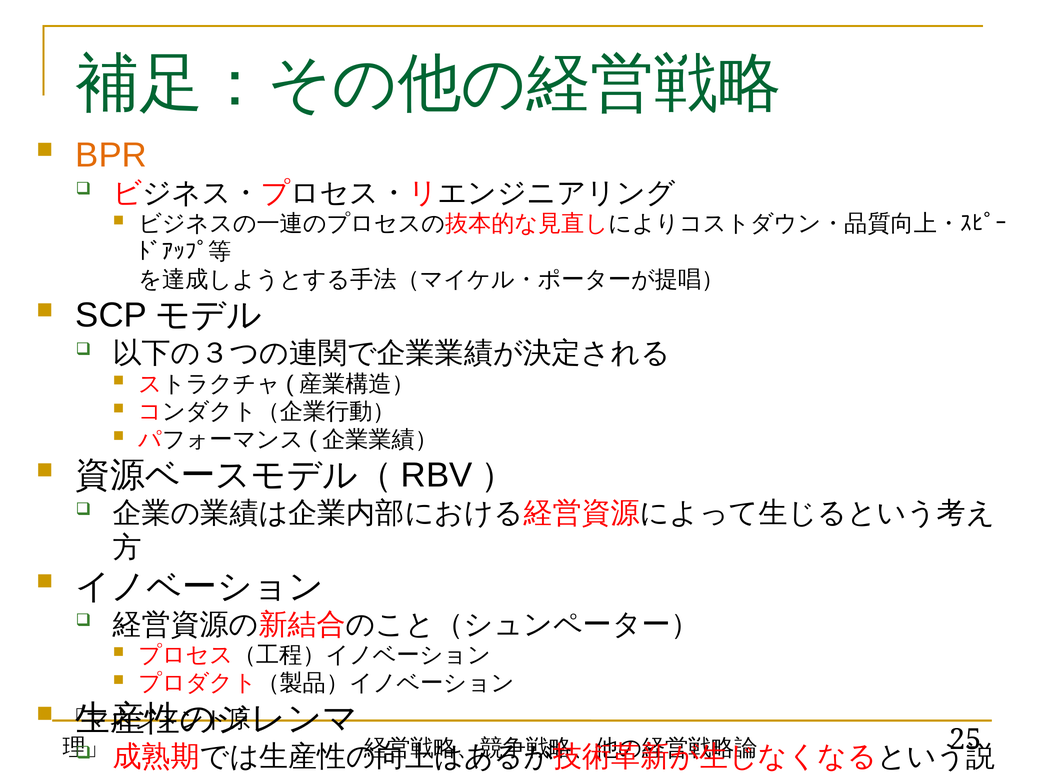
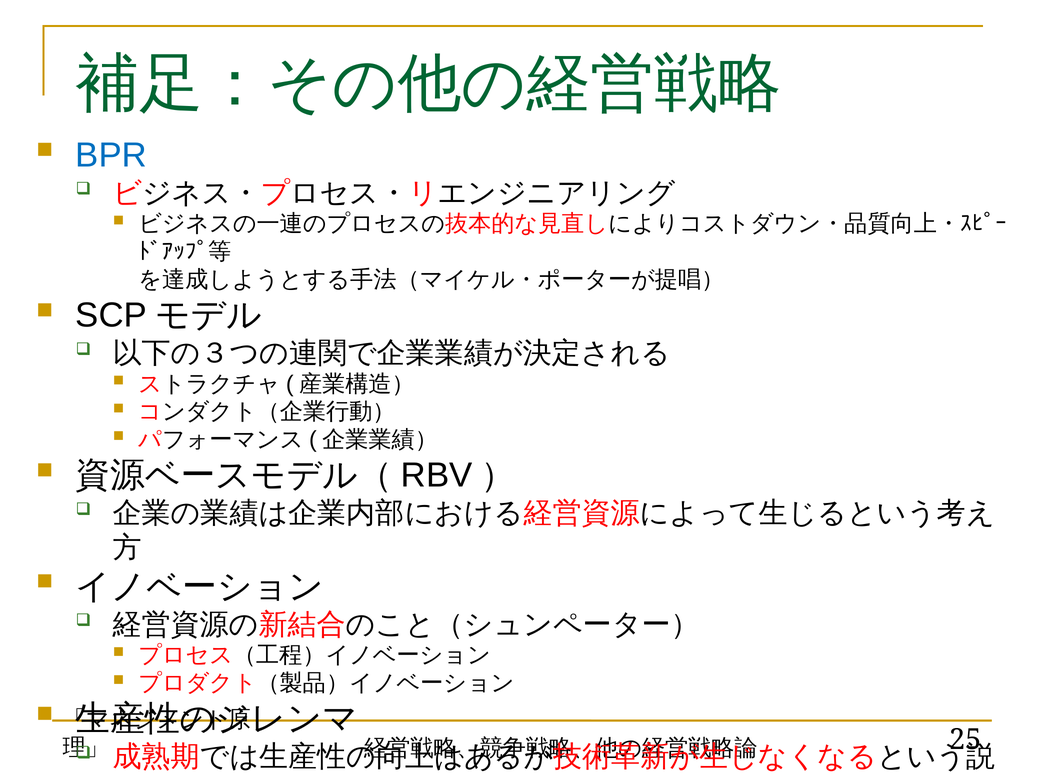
BPR colour: orange -> blue
